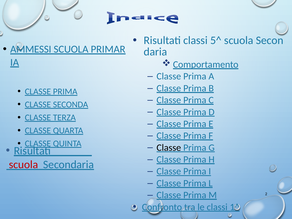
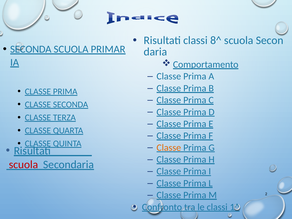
5^: 5^ -> 8^
AMMESSI at (31, 49): AMMESSI -> SECONDA
Classe at (169, 148) colour: black -> orange
